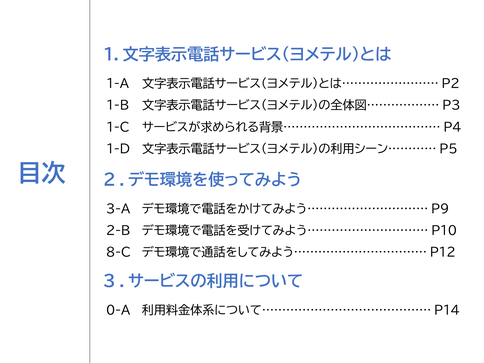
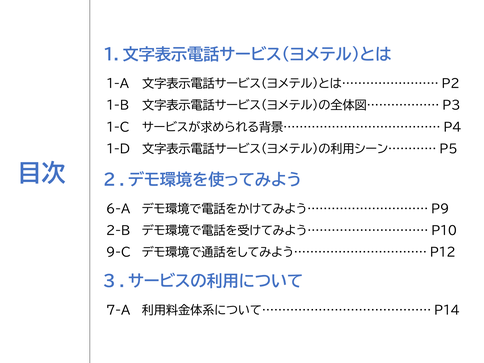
3-A: 3-A -> 6-A
8-C: 8-C -> 9-C
0-A: 0-A -> 7-A
